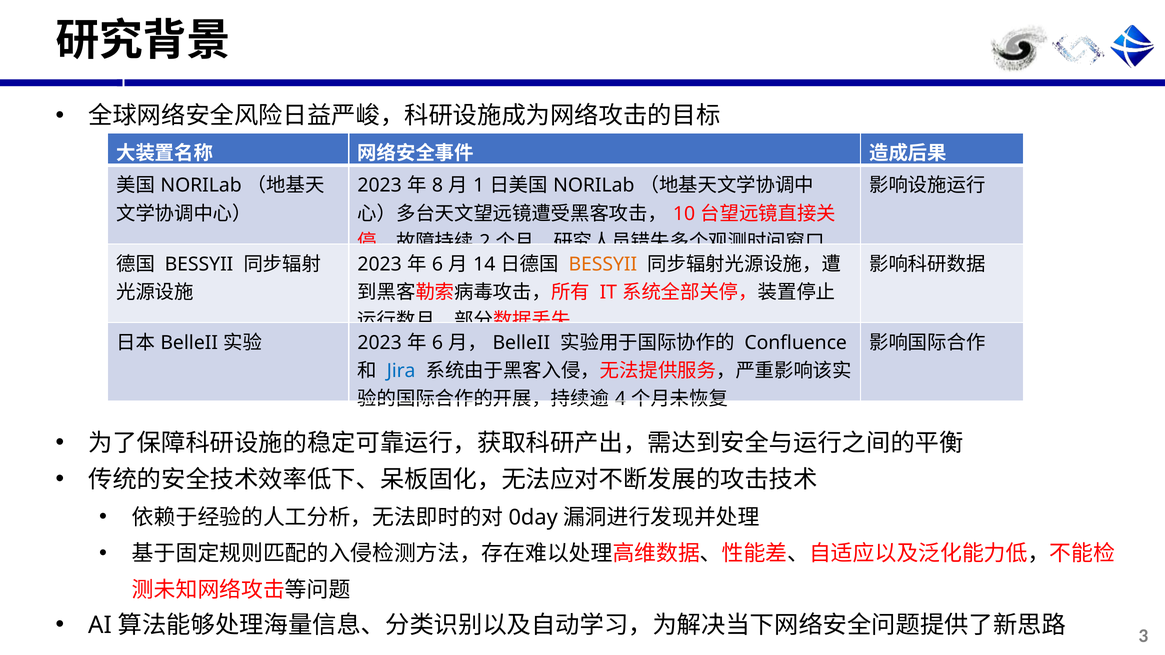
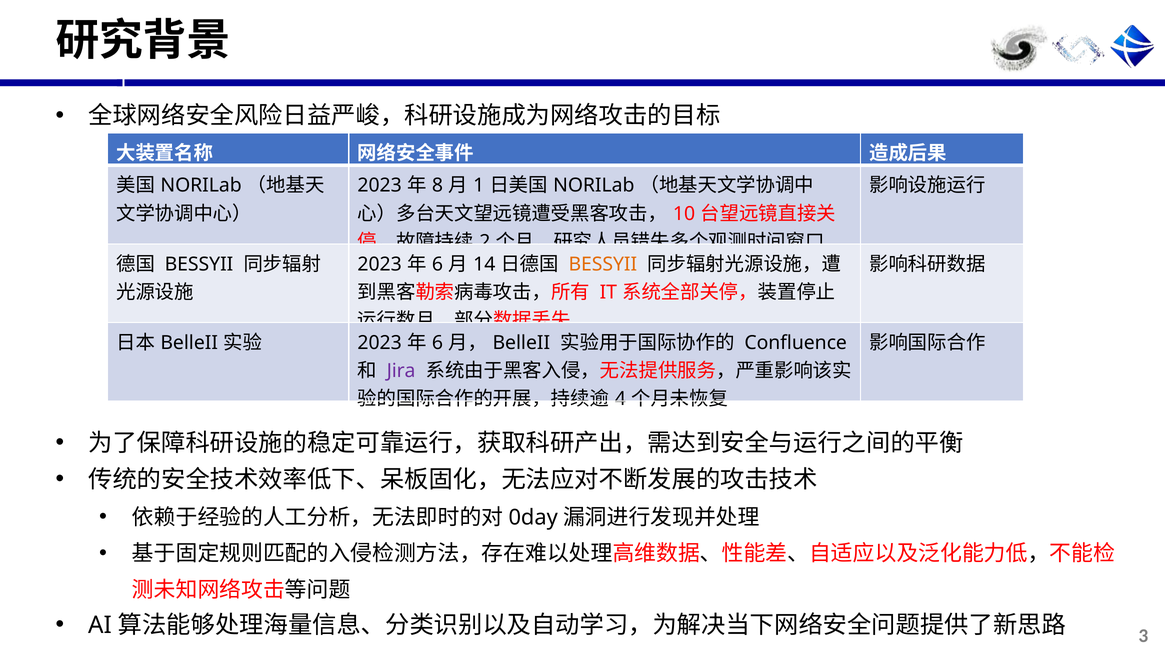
Jira colour: blue -> purple
